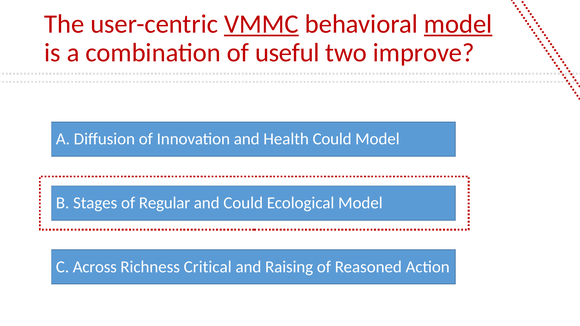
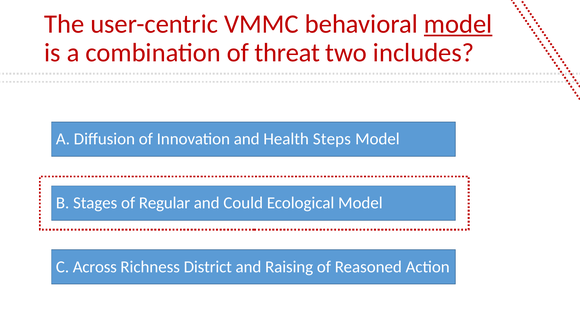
VMMC underline: present -> none
useful: useful -> threat
improve: improve -> includes
Health Could: Could -> Steps
Critical: Critical -> District
